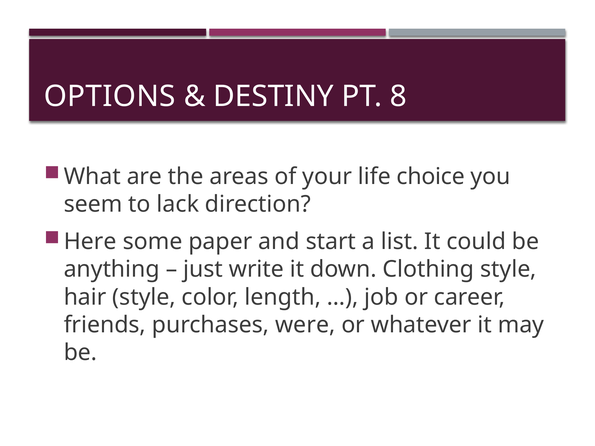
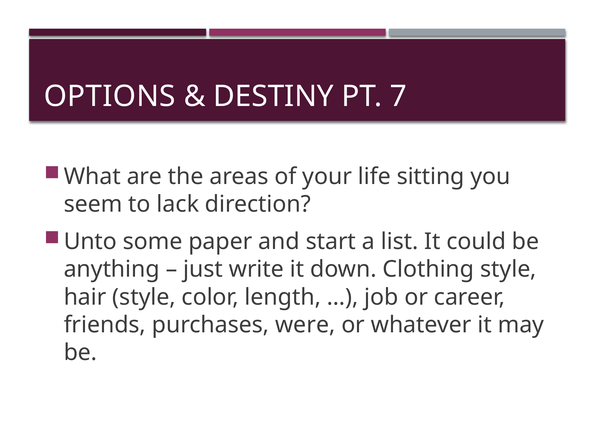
8: 8 -> 7
choice: choice -> sitting
Here: Here -> Unto
